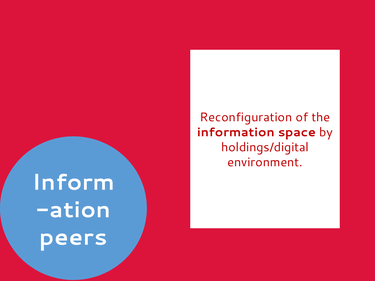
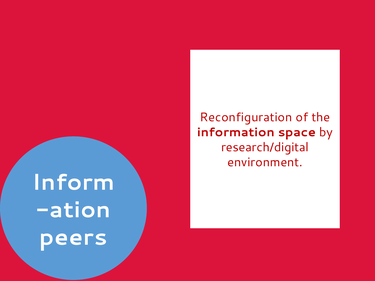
holdings/digital: holdings/digital -> research/digital
